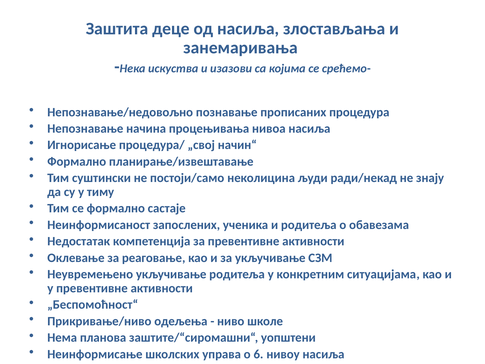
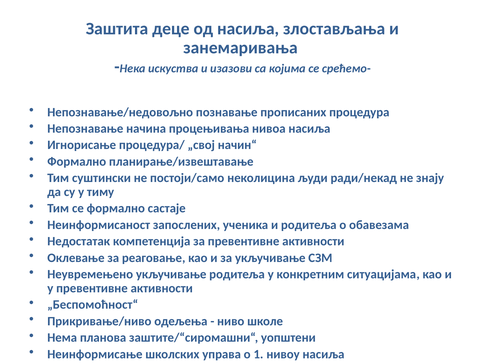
6: 6 -> 1
